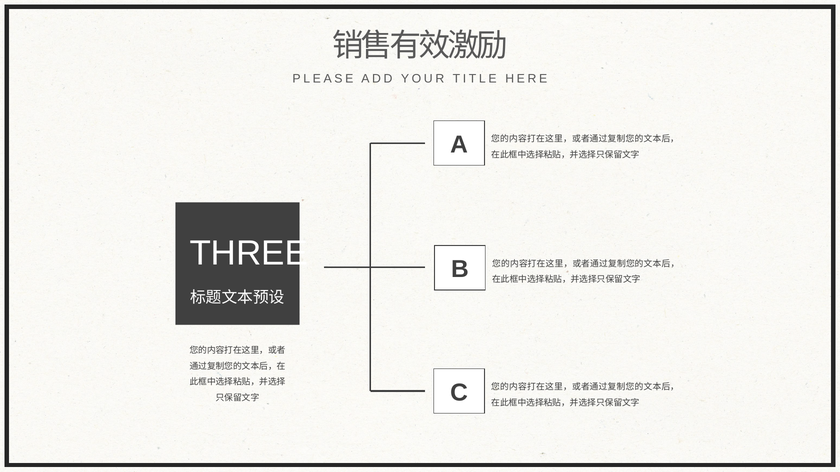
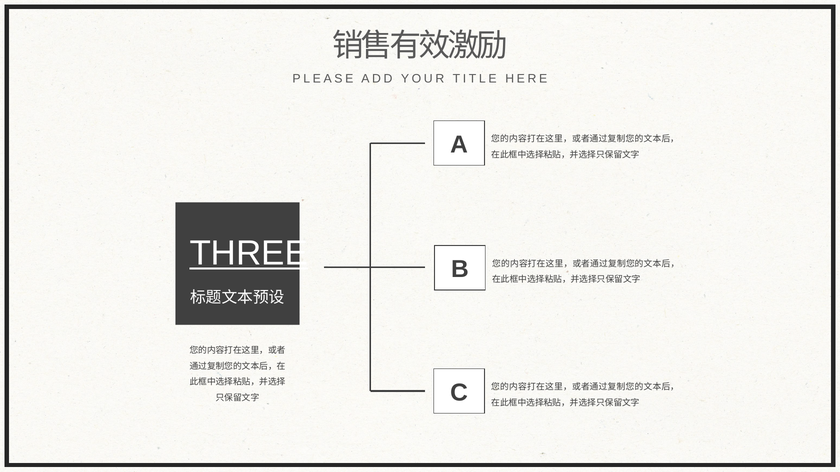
THREE underline: none -> present
